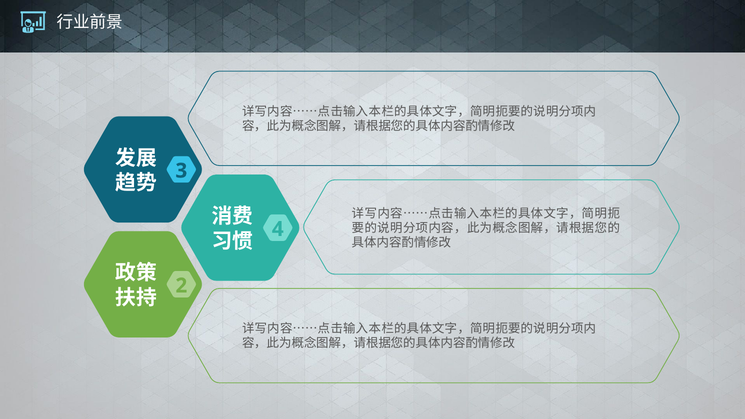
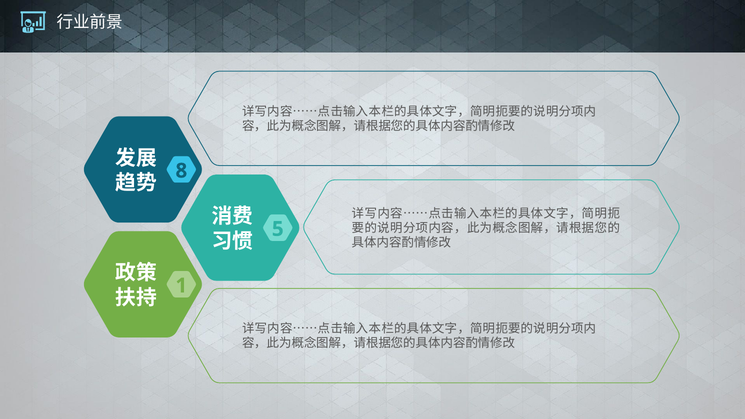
3: 3 -> 8
4: 4 -> 5
2: 2 -> 1
